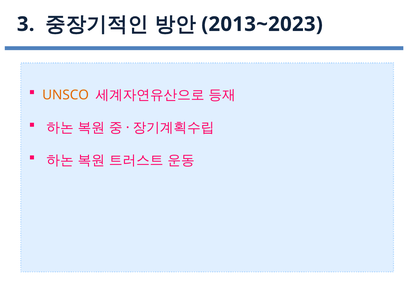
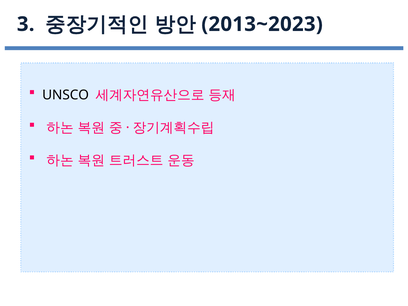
UNSCO colour: orange -> black
